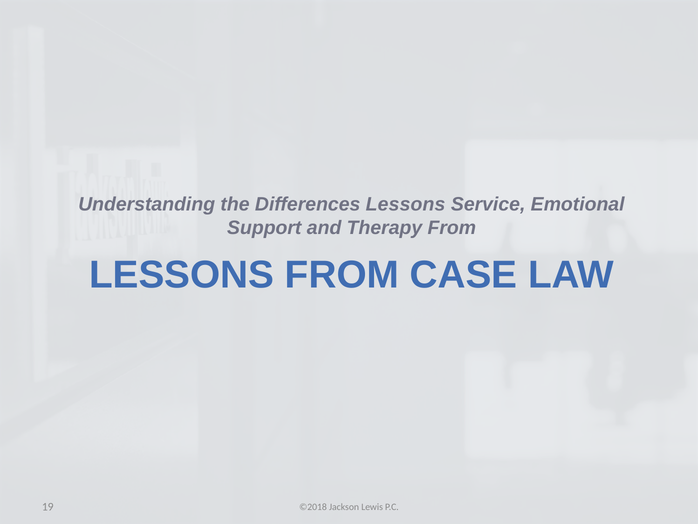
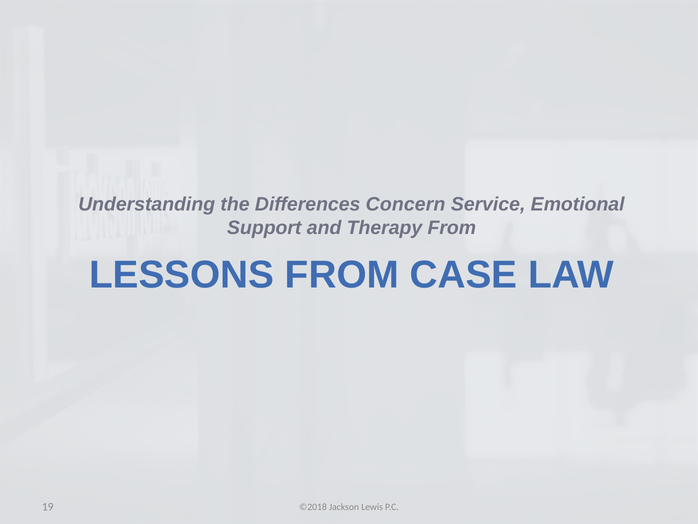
Differences Lessons: Lessons -> Concern
